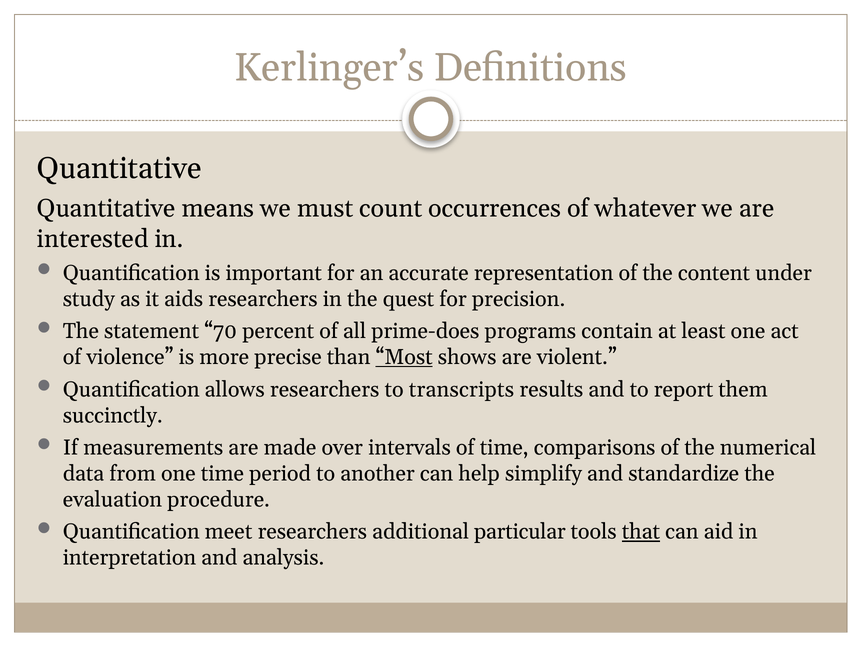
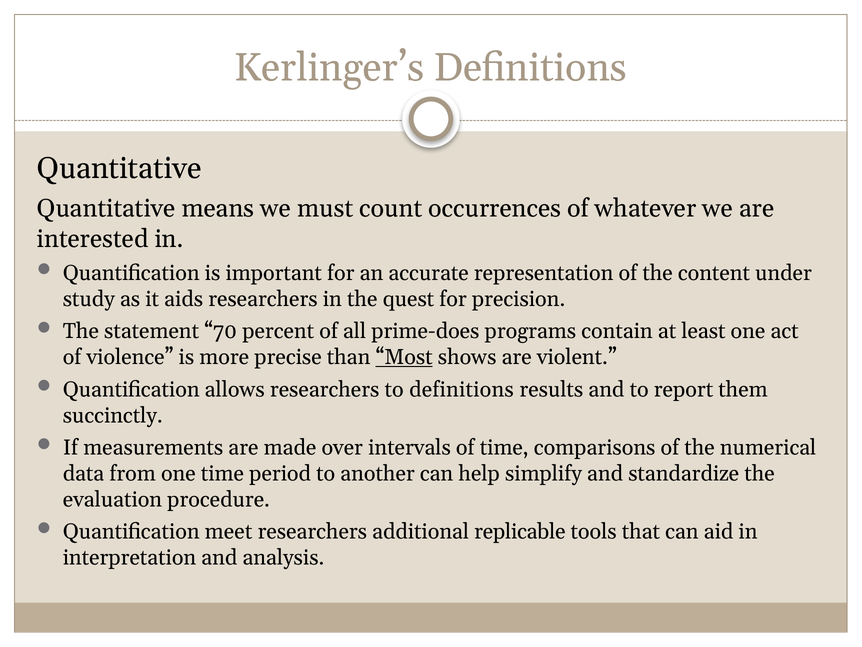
to transcripts: transcripts -> definitions
particular: particular -> replicable
that underline: present -> none
